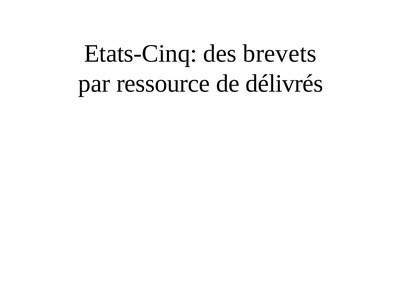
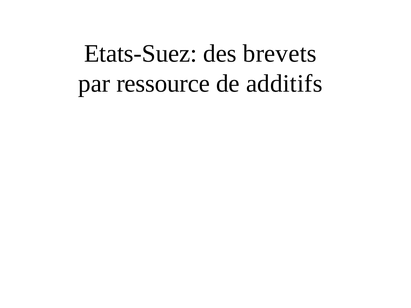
Etats-Cinq: Etats-Cinq -> Etats-Suez
délivrés: délivrés -> additifs
